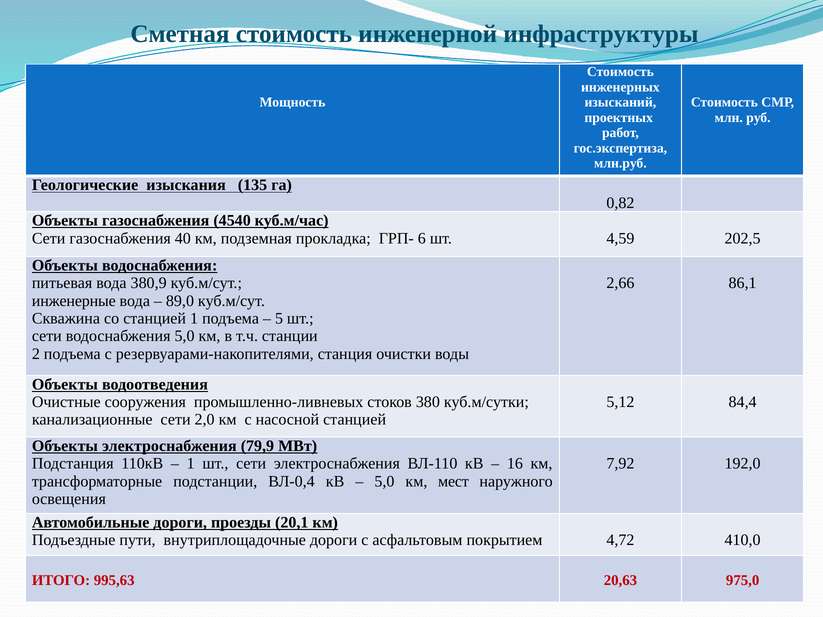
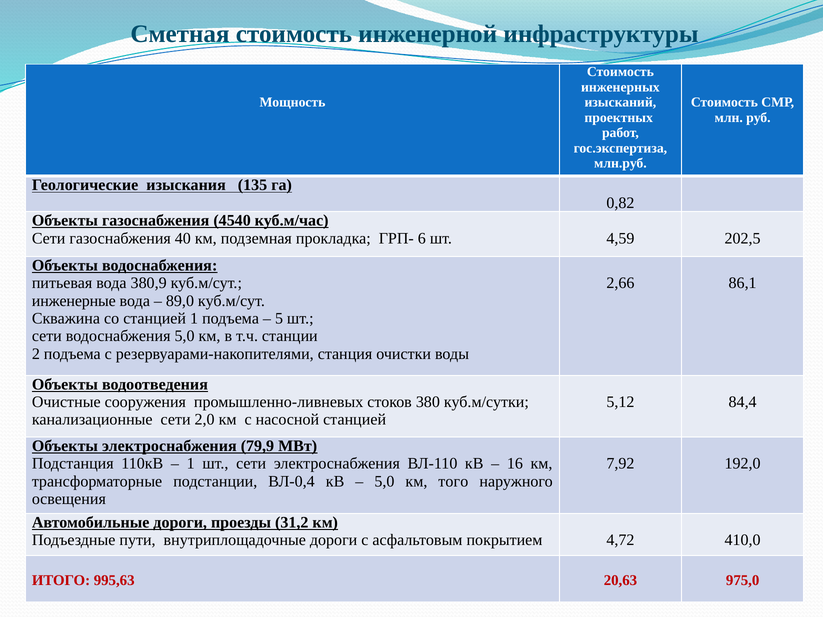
мест: мест -> того
20,1: 20,1 -> 31,2
